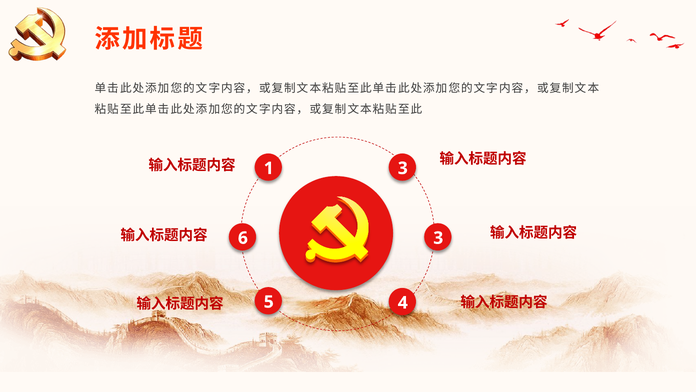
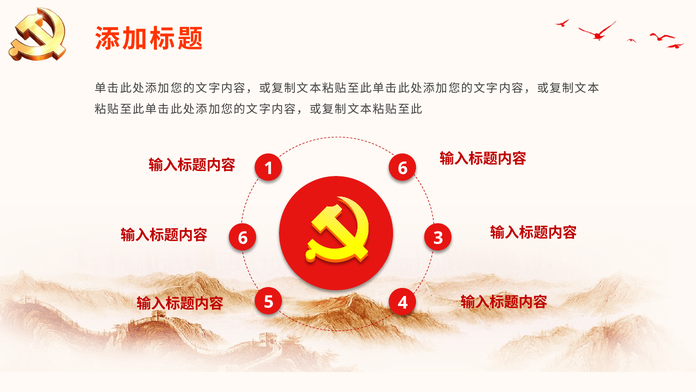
1 3: 3 -> 6
